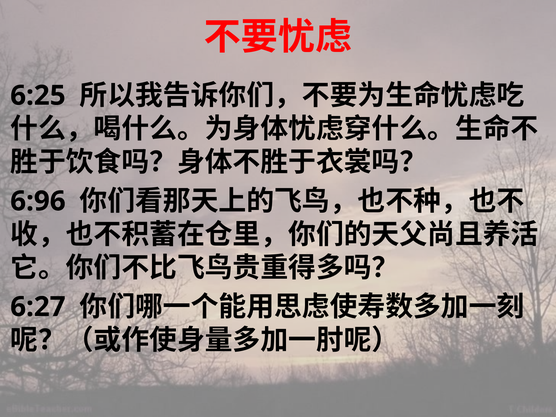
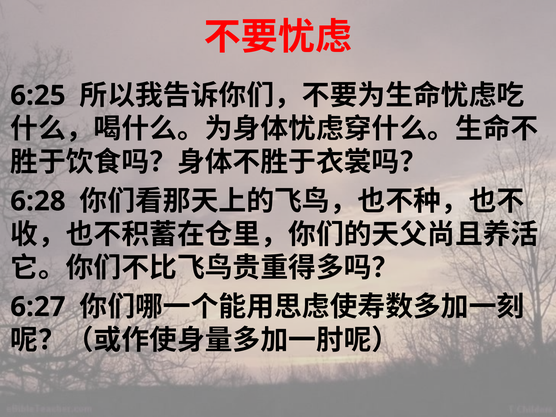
6:96: 6:96 -> 6:28
